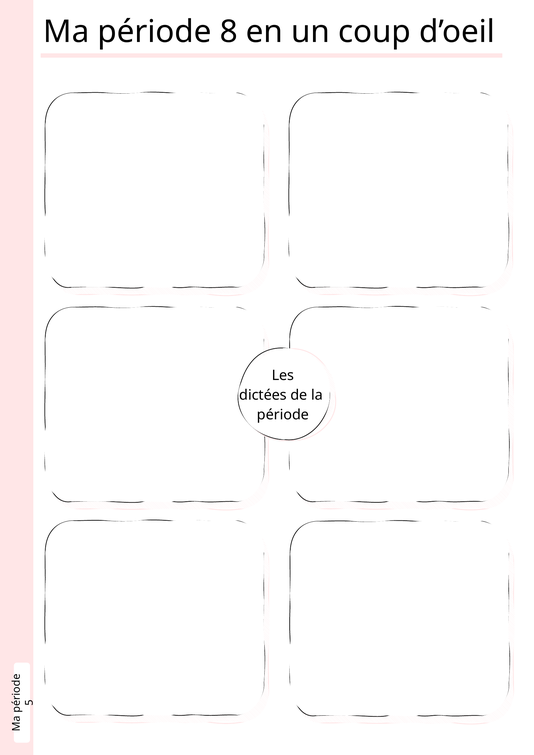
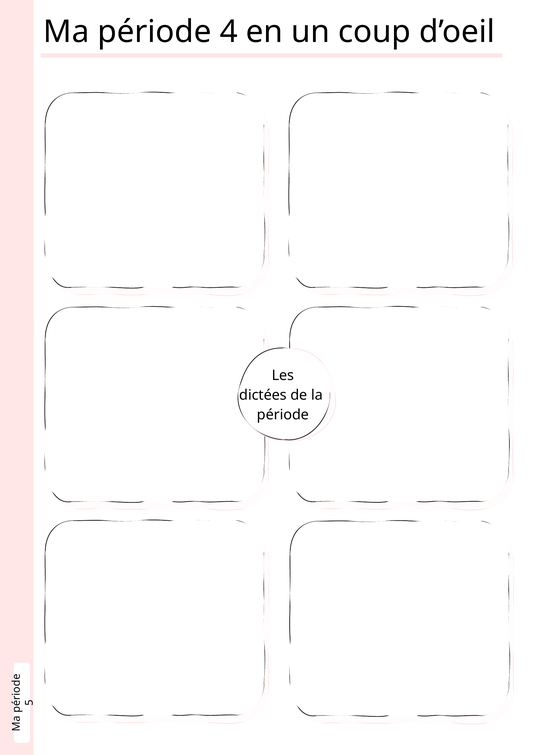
8: 8 -> 4
